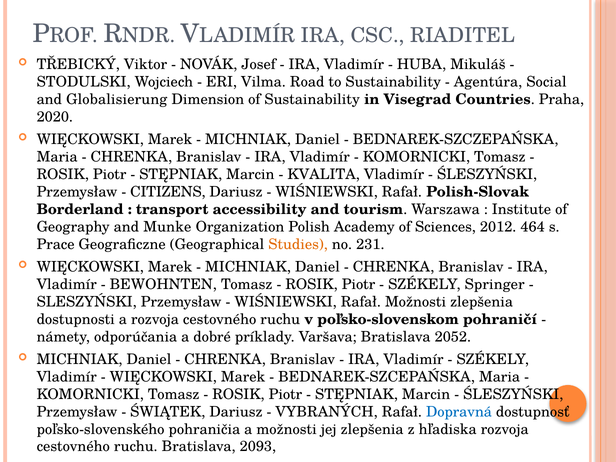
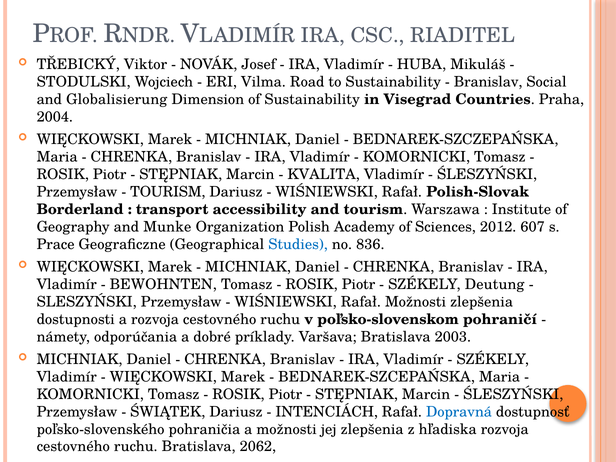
Agentúra at (488, 82): Agentúra -> Branislav
2020: 2020 -> 2004
CITIZENS at (168, 192): CITIZENS -> TOURISM
464: 464 -> 607
Studies colour: orange -> blue
231: 231 -> 836
Springer: Springer -> Deutung
2052: 2052 -> 2003
VYBRANÝCH: VYBRANÝCH -> INTENCIÁCH
2093: 2093 -> 2062
